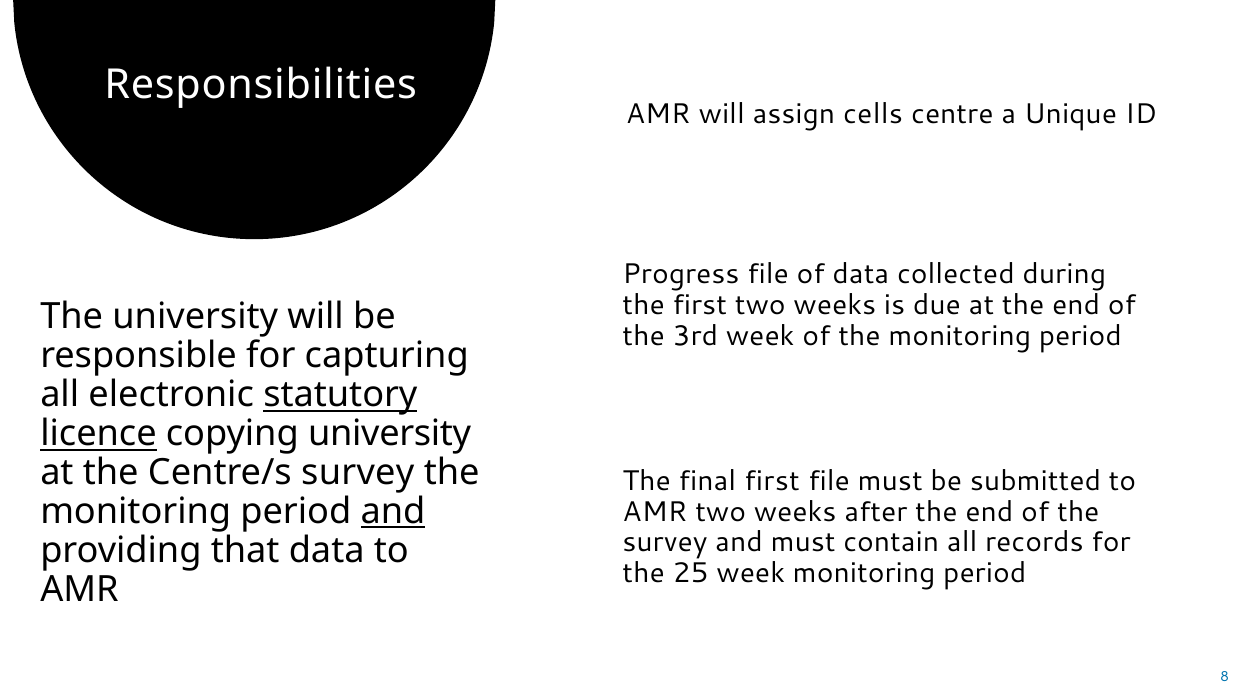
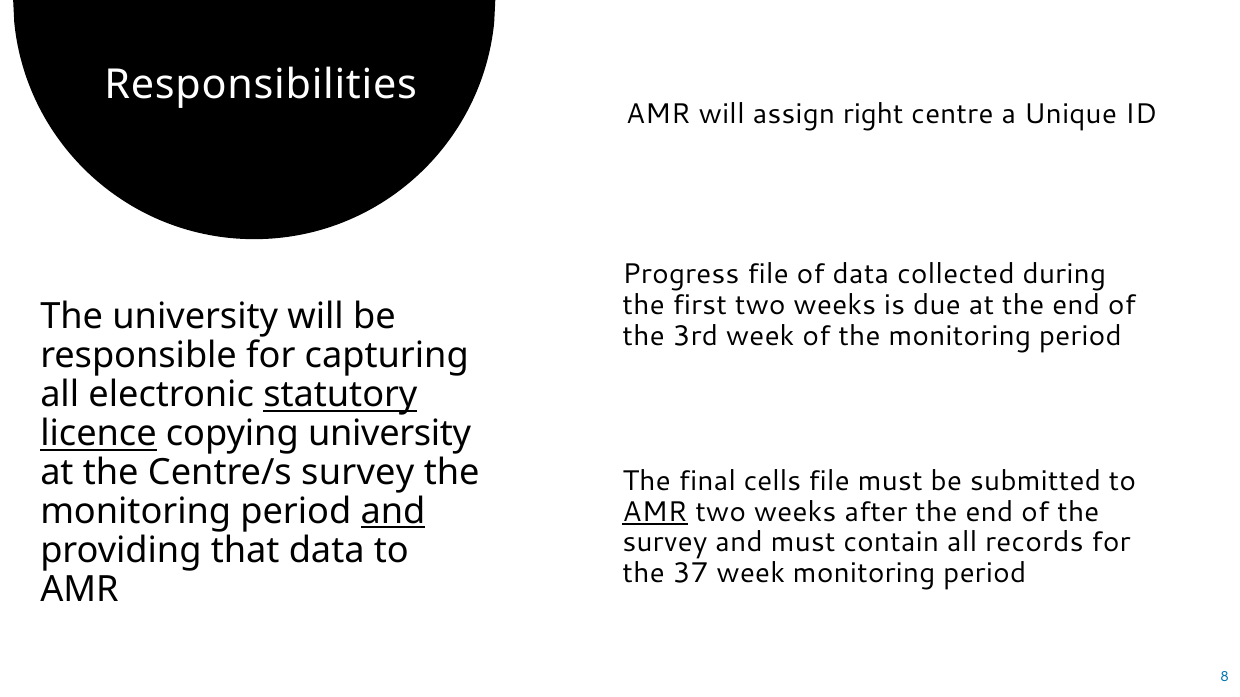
cells: cells -> right
final first: first -> cells
AMR at (655, 512) underline: none -> present
25: 25 -> 37
